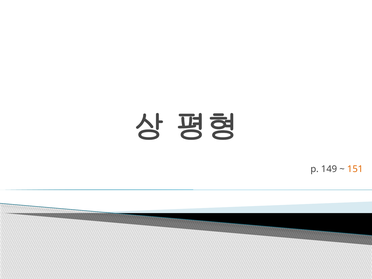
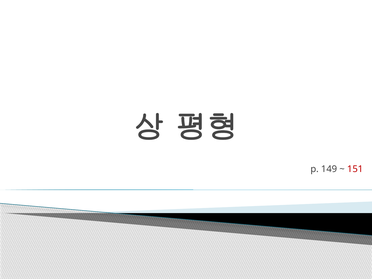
151 colour: orange -> red
